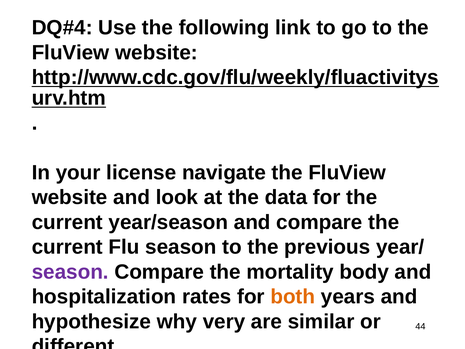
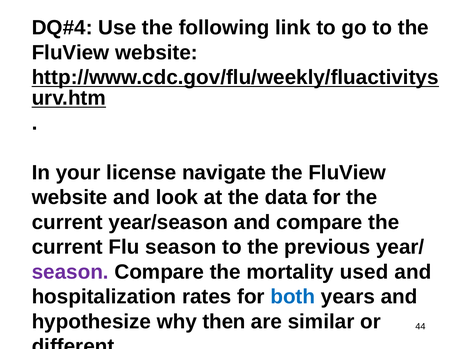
body: body -> used
both colour: orange -> blue
very: very -> then
